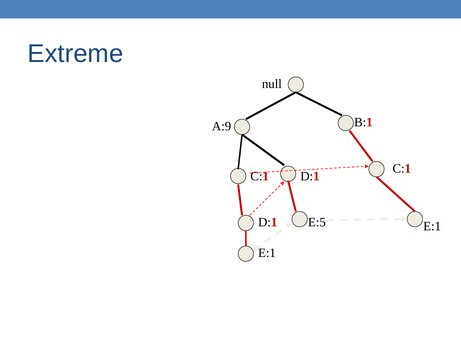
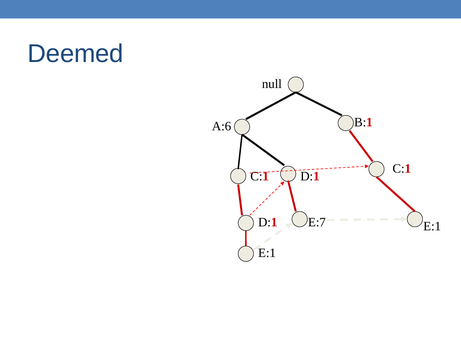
Extreme: Extreme -> Deemed
A:9: A:9 -> A:6
E:5: E:5 -> E:7
